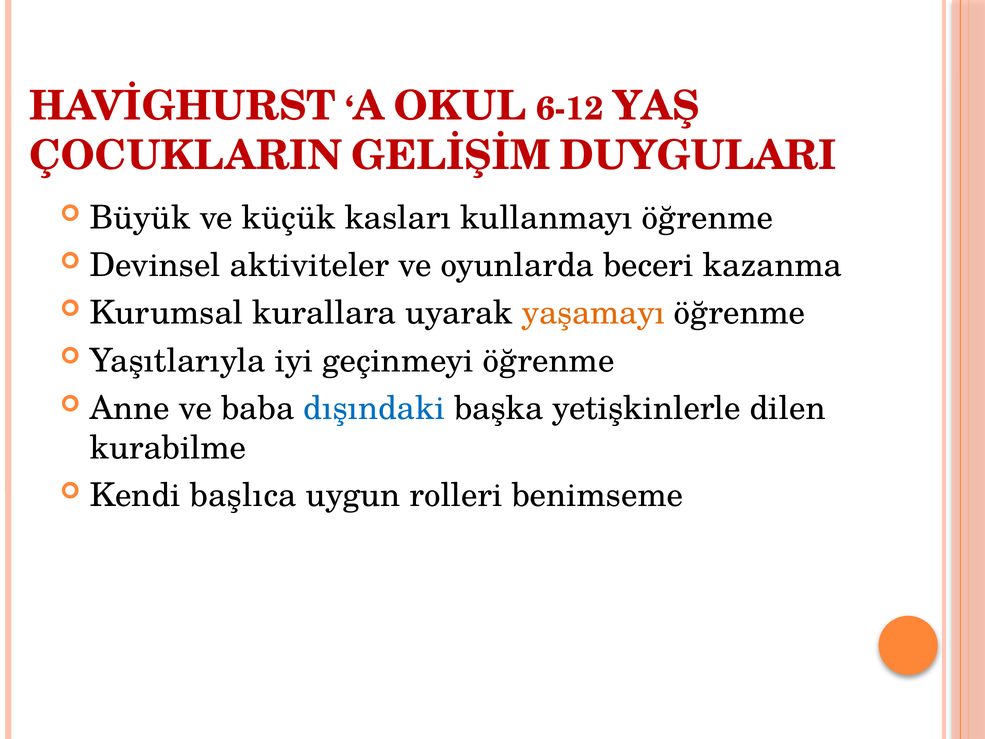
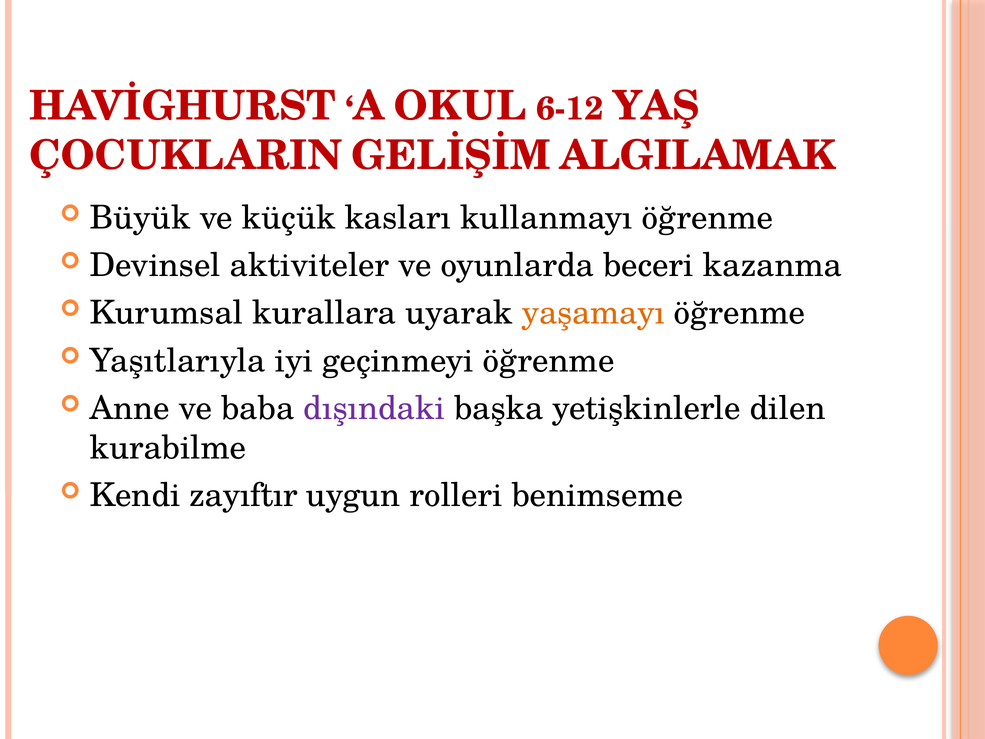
DUYGULARI: DUYGULARI -> ALGILAMAK
dışındaki colour: blue -> purple
başlıca: başlıca -> zayıftır
